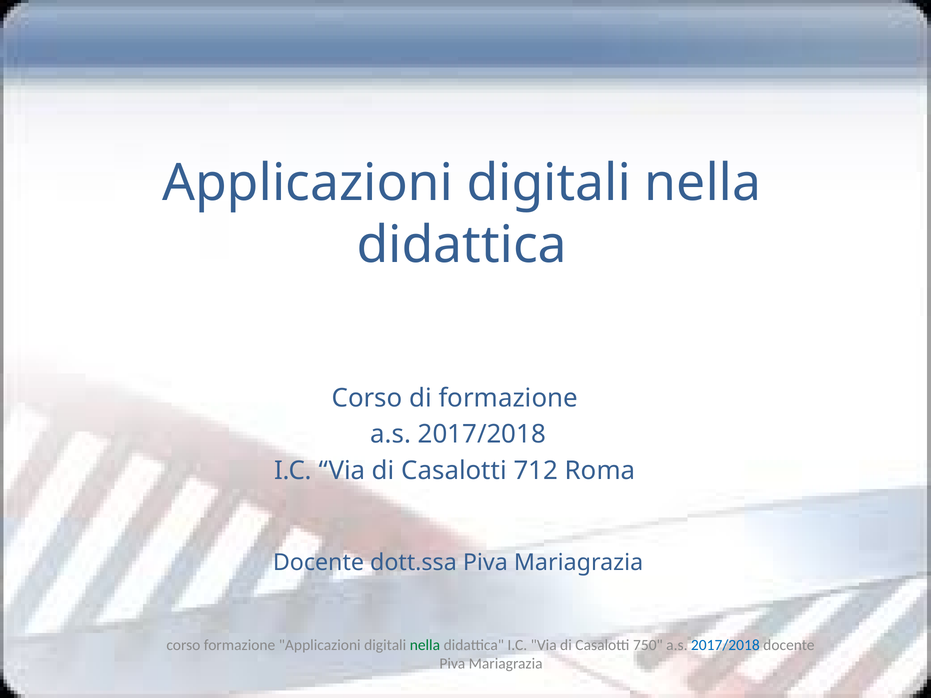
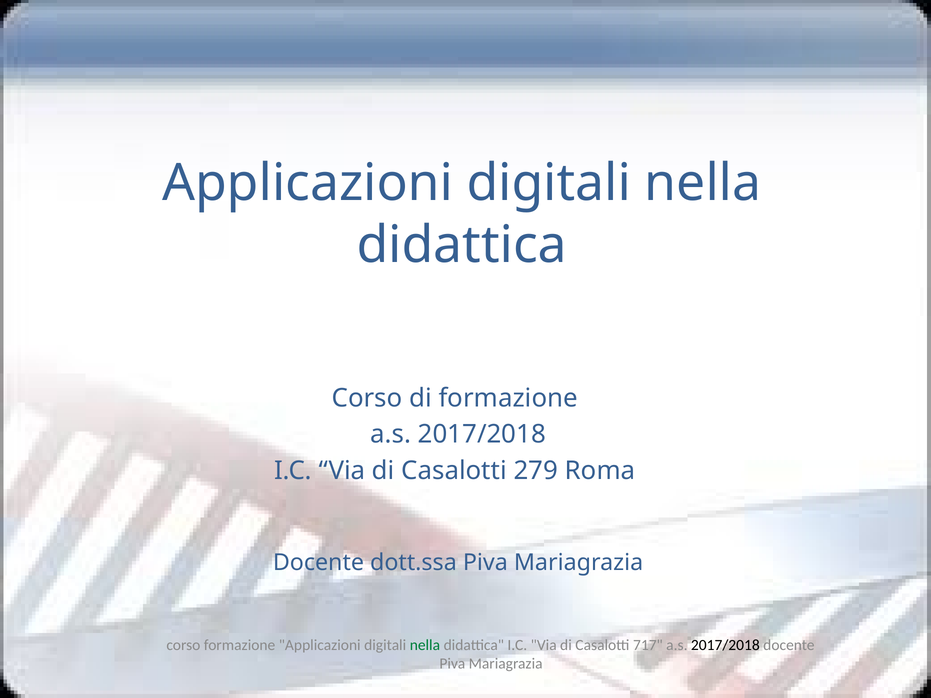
712: 712 -> 279
750: 750 -> 717
2017/2018 at (725, 645) colour: blue -> black
